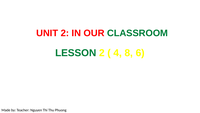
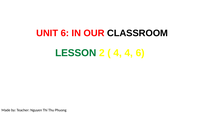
UNIT 2: 2 -> 6
CLASSROOM colour: green -> black
4 8: 8 -> 4
